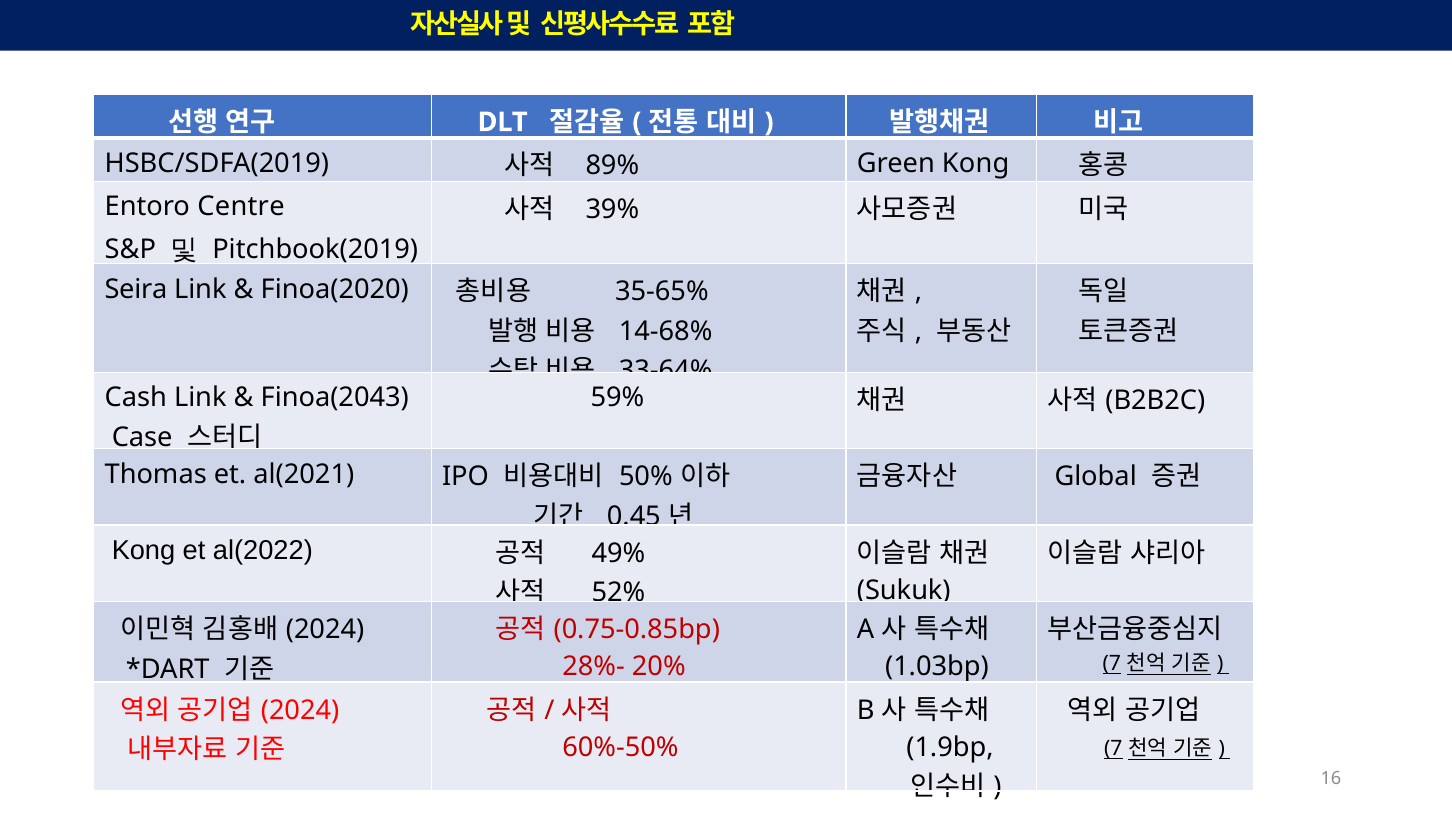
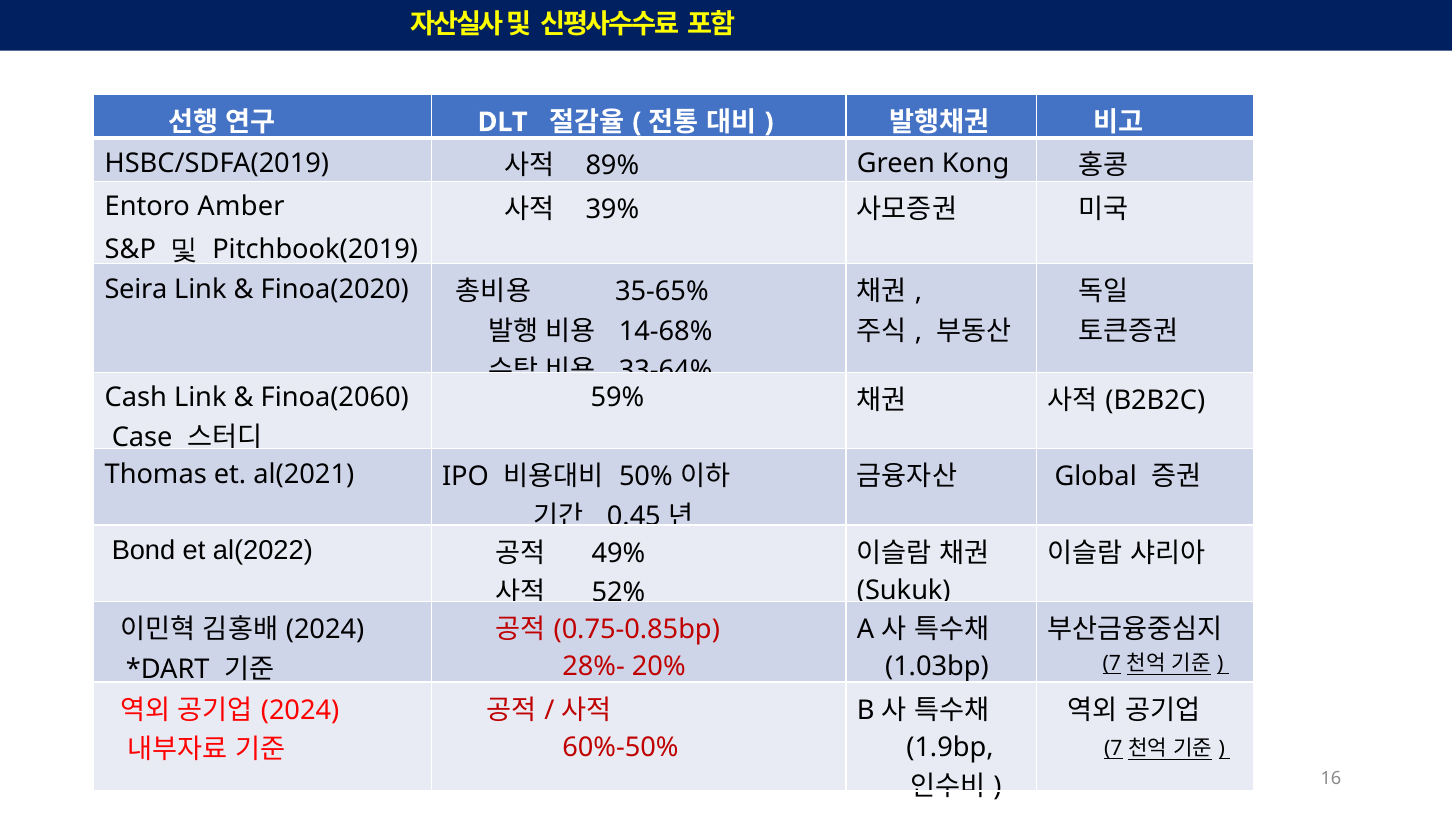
Centre: Centre -> Amber
Finoa(2043: Finoa(2043 -> Finoa(2060
Kong at (143, 550): Kong -> Bond
